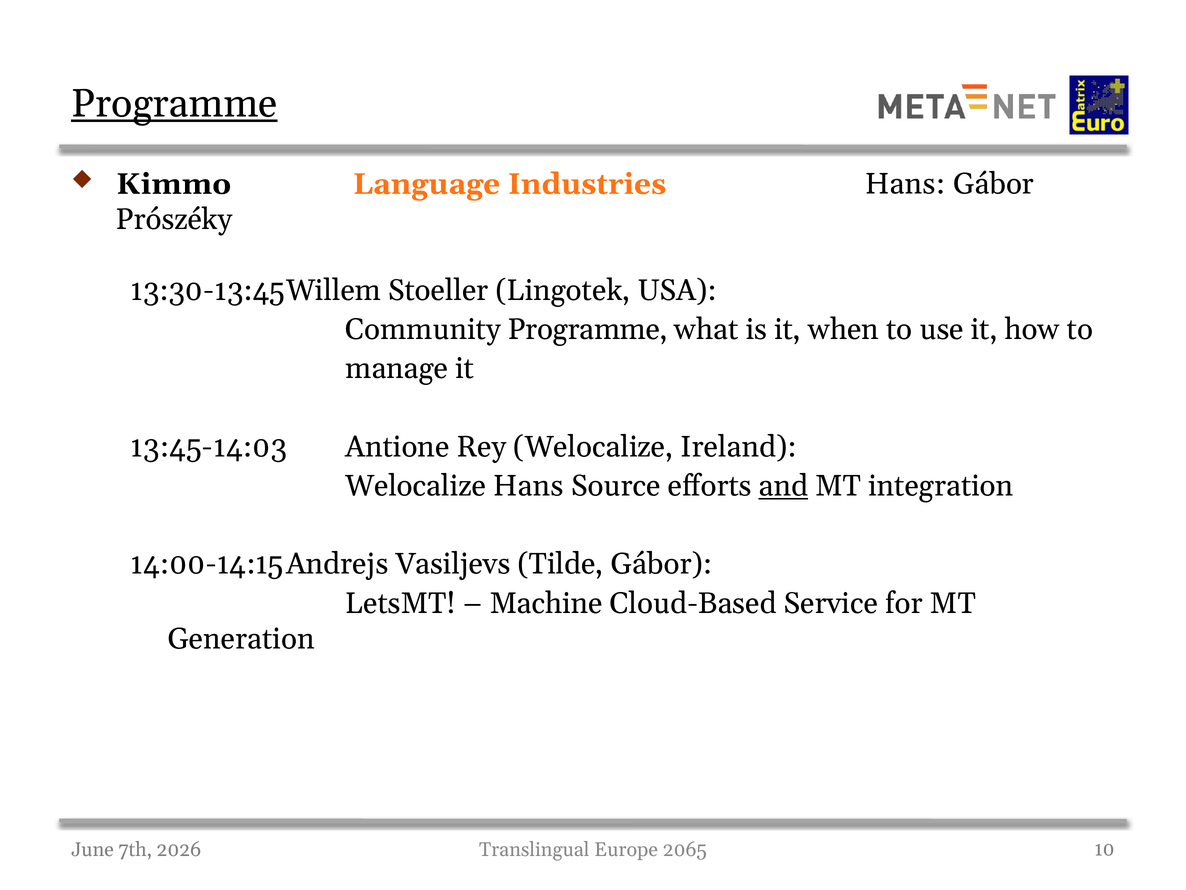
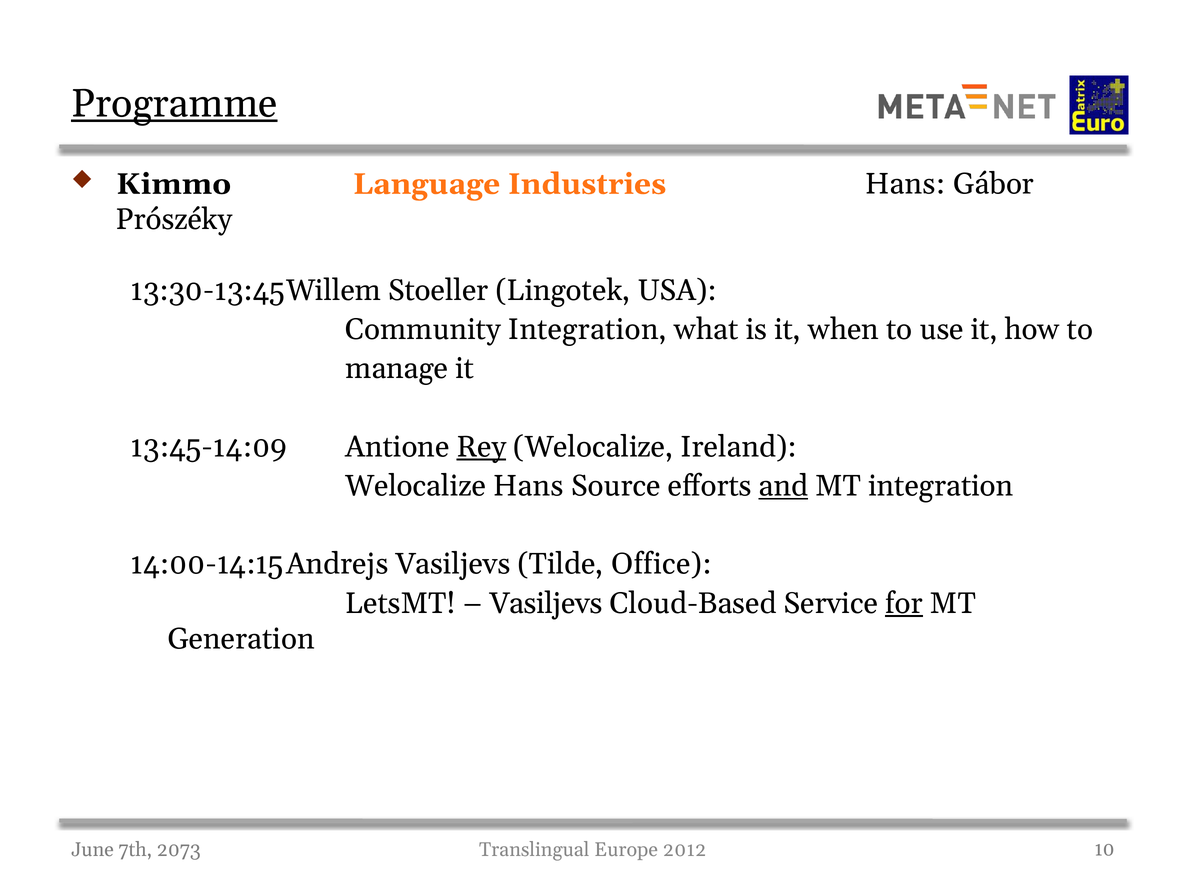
Community Programme: Programme -> Integration
13:45-14:03: 13:45-14:03 -> 13:45-14:09
Rey underline: none -> present
Tilde Gábor: Gábor -> Office
Machine at (546, 603): Machine -> Vasiljevs
for underline: none -> present
2026: 2026 -> 2073
2065: 2065 -> 2012
